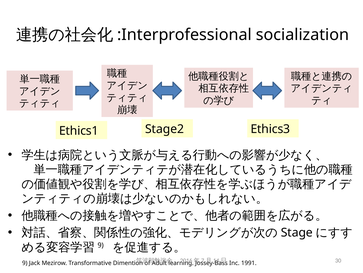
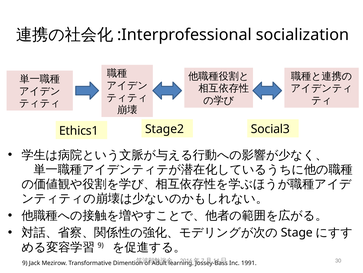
Ethics3: Ethics3 -> Social3
